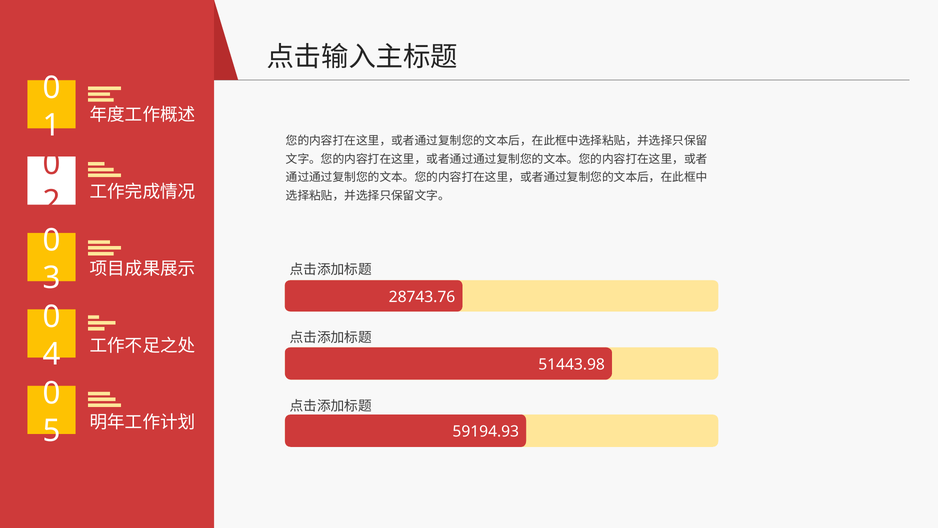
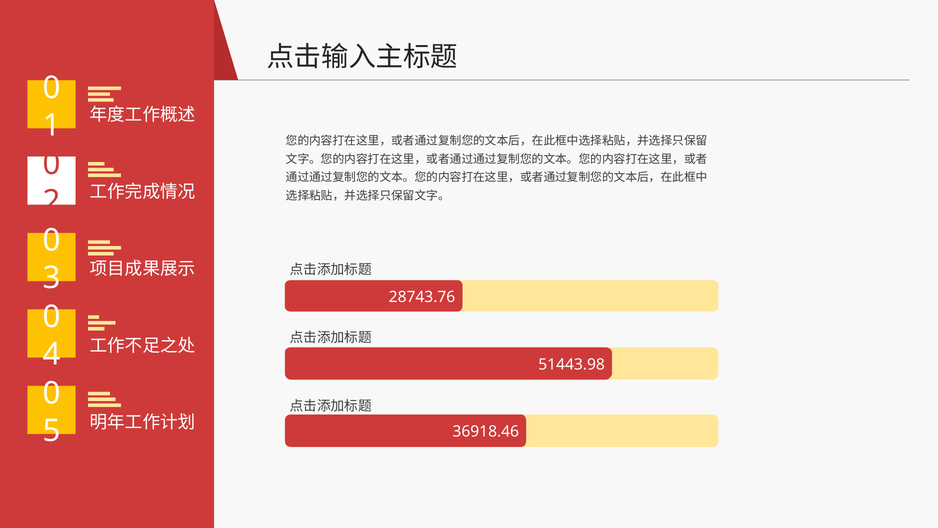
59194.93: 59194.93 -> 36918.46
